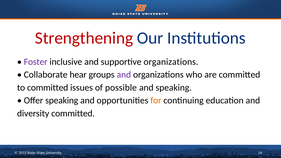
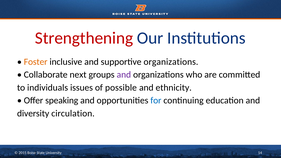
Foster colour: purple -> orange
hear: hear -> next
to committed: committed -> individuals
and speaking: speaking -> ethnicity
for colour: orange -> blue
diversity committed: committed -> circulation
